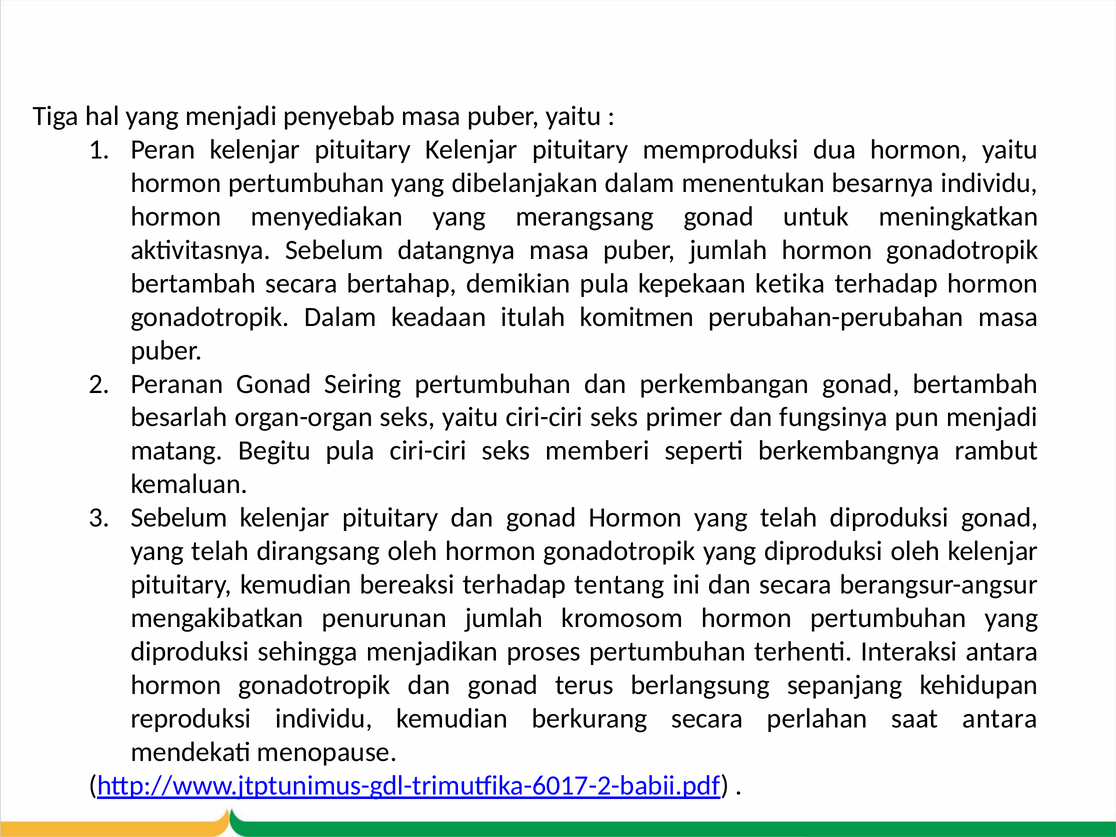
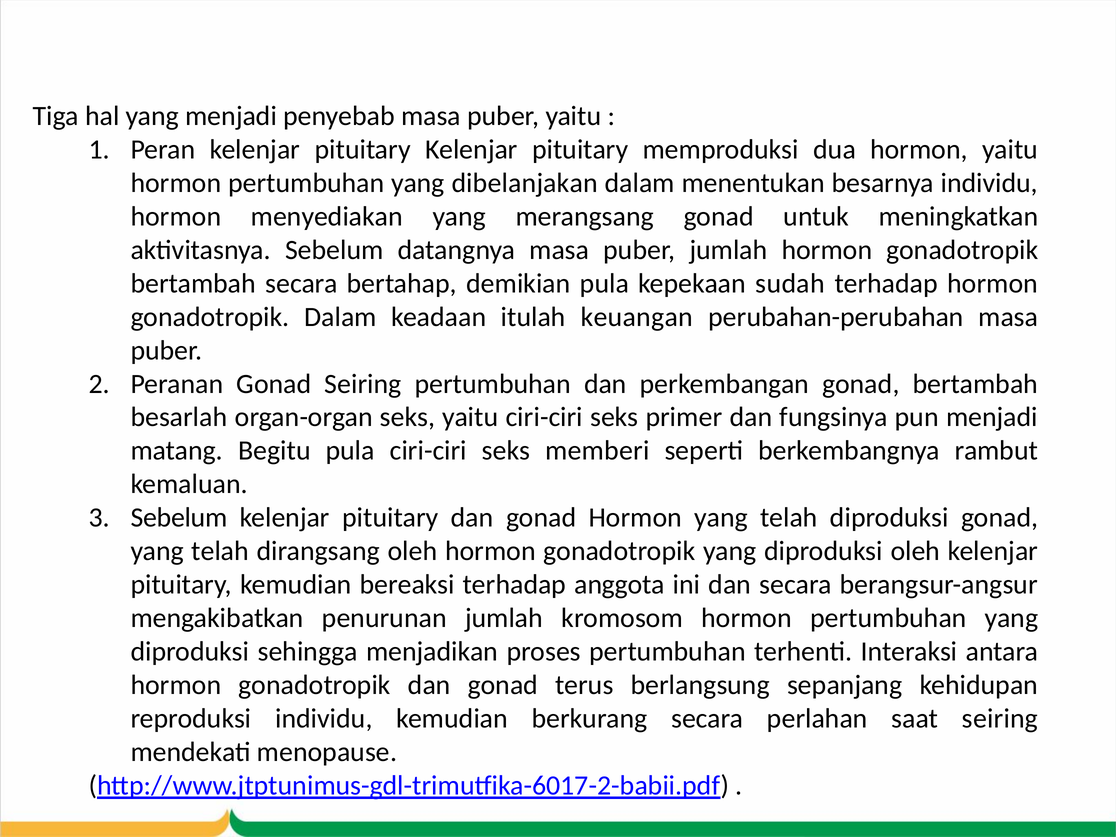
ketika: ketika -> sudah
komitmen: komitmen -> keuangan
tentang: tentang -> anggota
saat antara: antara -> seiring
